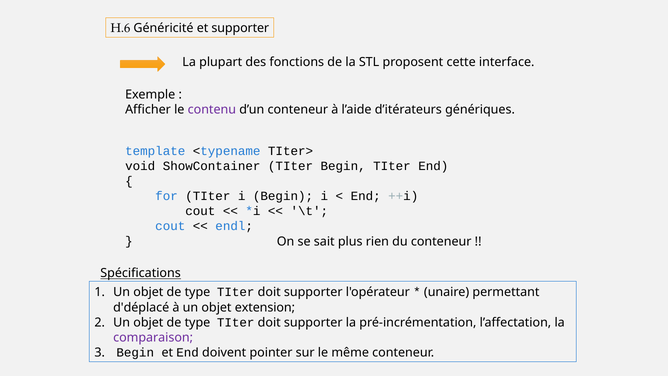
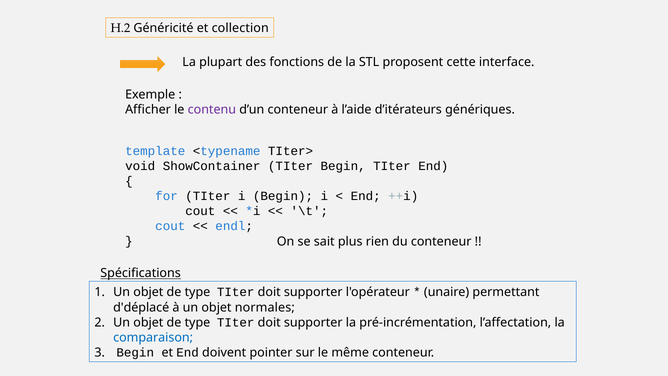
H.6: H.6 -> H.2
et supporter: supporter -> collection
extension: extension -> normales
comparaison colour: purple -> blue
